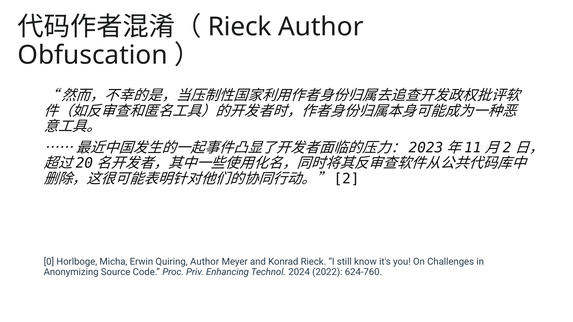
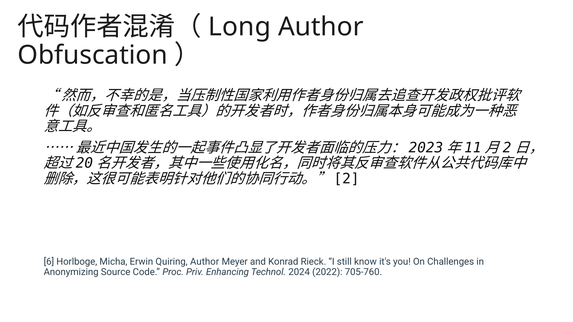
Rieck at (240, 27): Rieck -> Long
0: 0 -> 6
624-760: 624-760 -> 705-760
